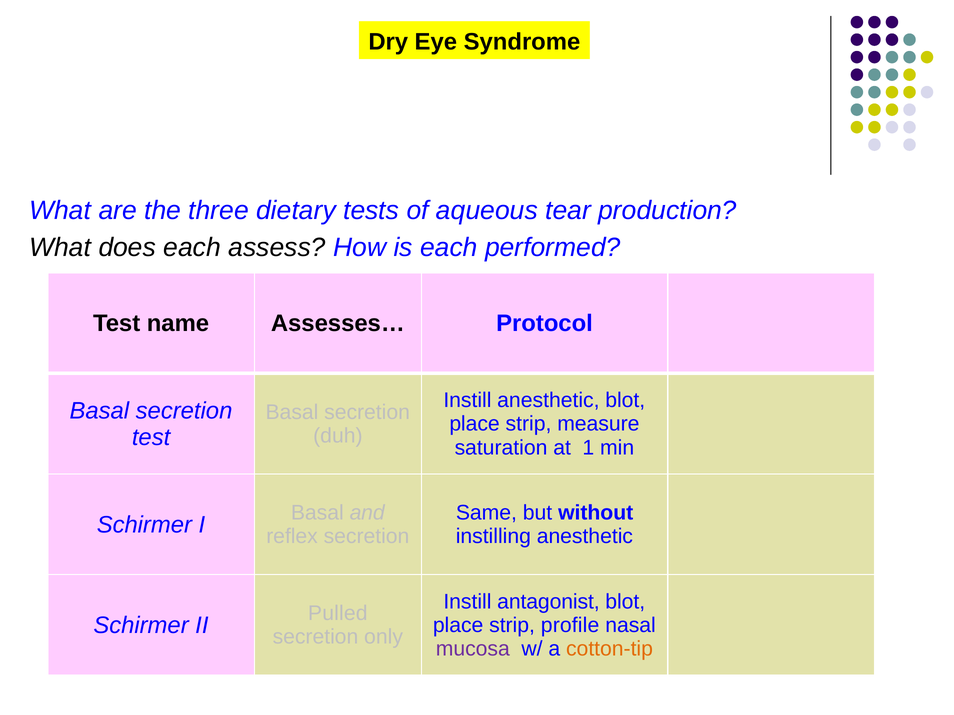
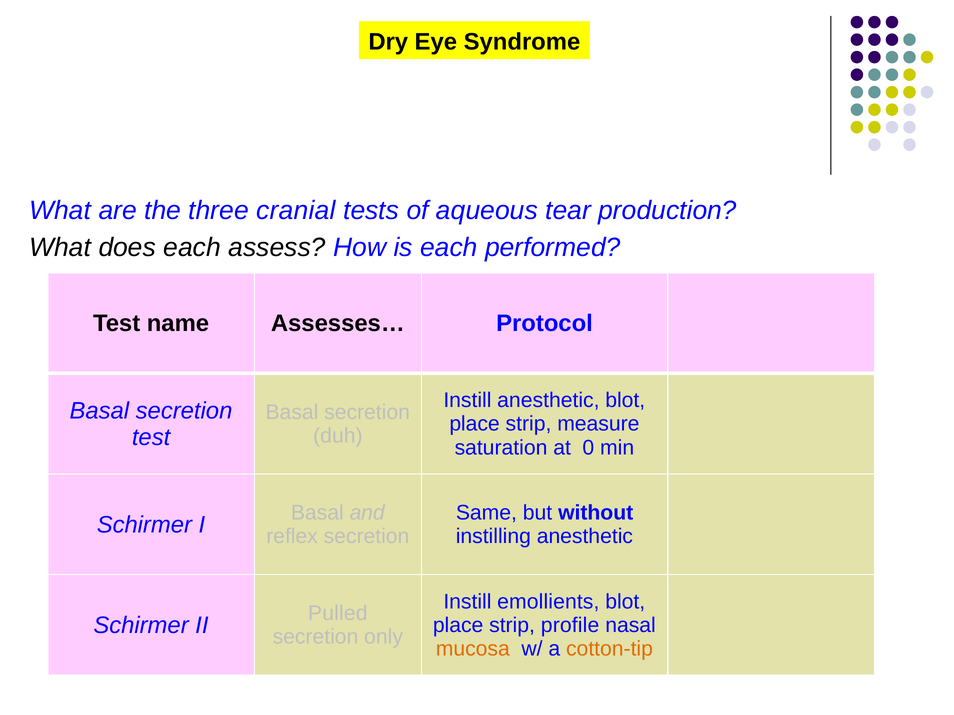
dietary: dietary -> cranial
1: 1 -> 0
antagonist: antagonist -> emollients
mucosa colour: purple -> orange
